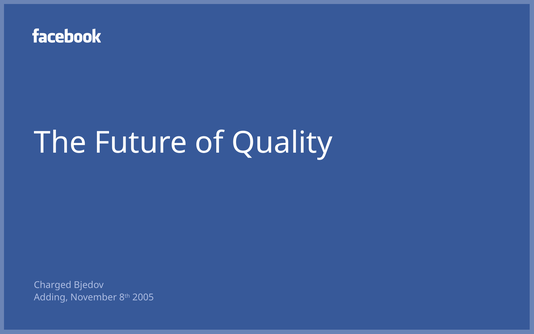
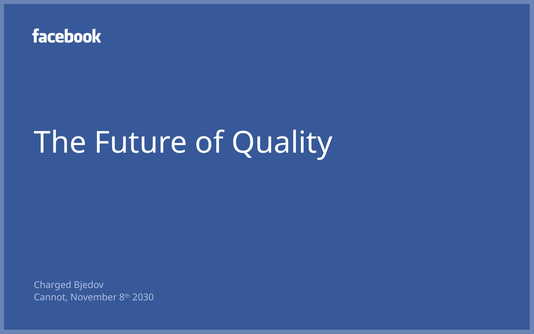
Adding: Adding -> Cannot
2005: 2005 -> 2030
